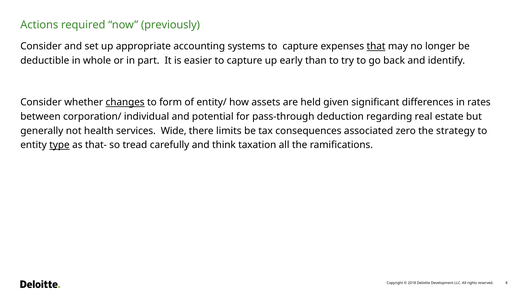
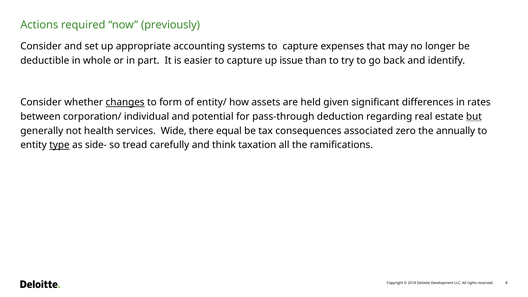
that underline: present -> none
early: early -> issue
but underline: none -> present
limits: limits -> equal
strategy: strategy -> annually
that-: that- -> side-
